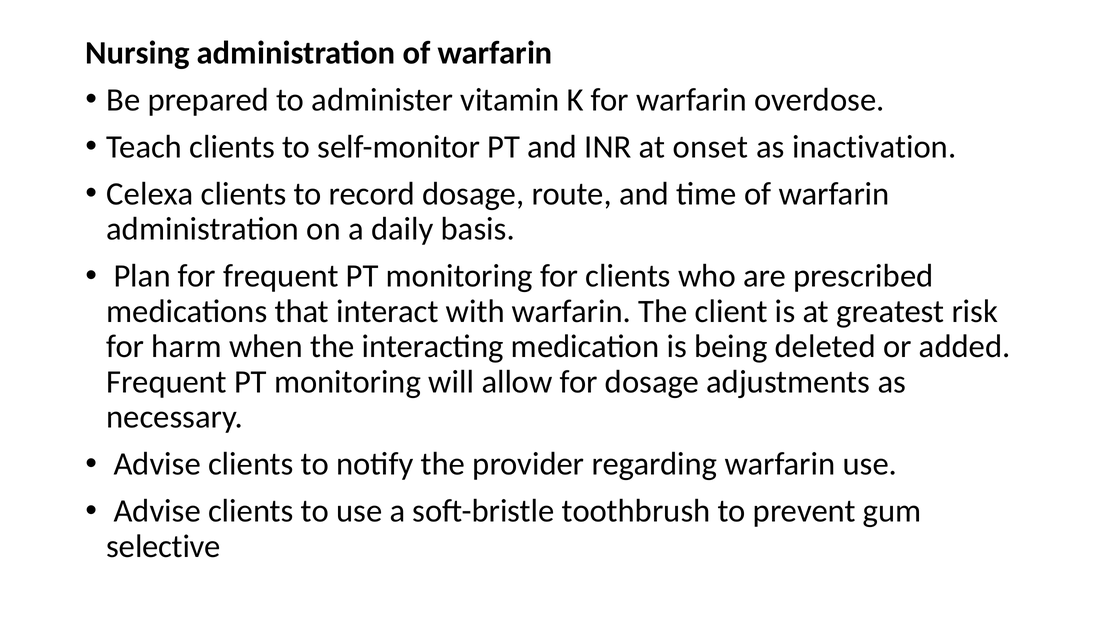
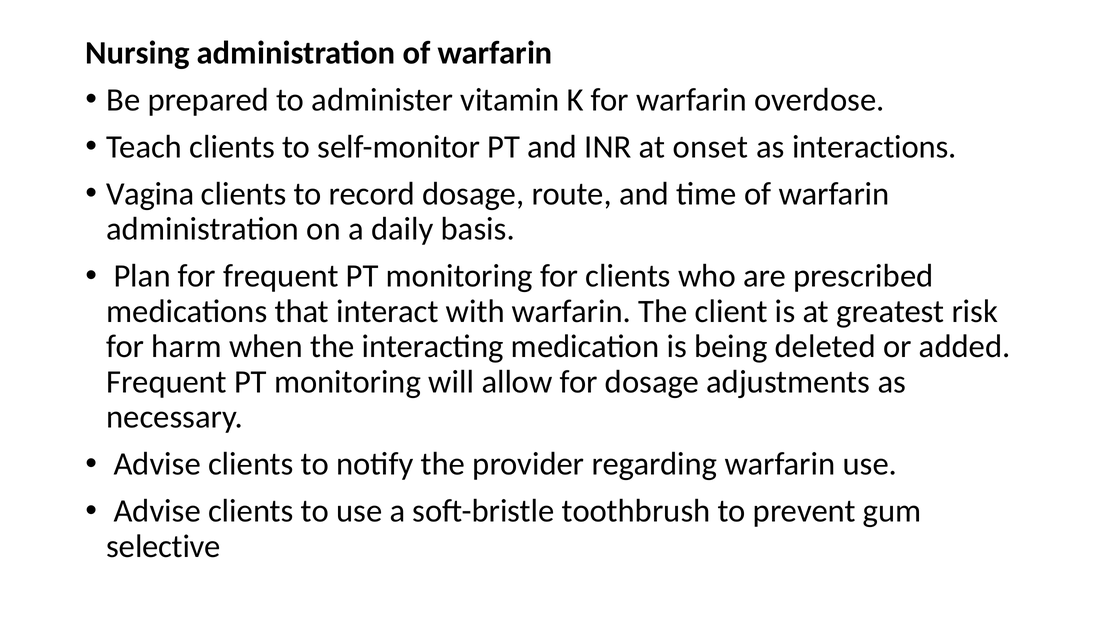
inactivation: inactivation -> interactions
Celexa: Celexa -> Vagina
